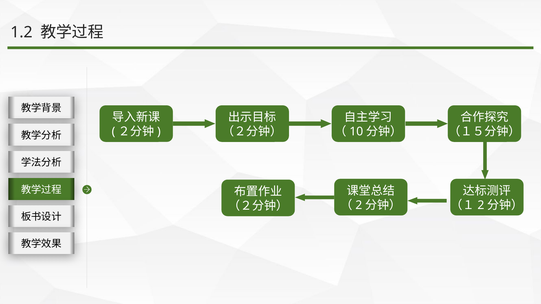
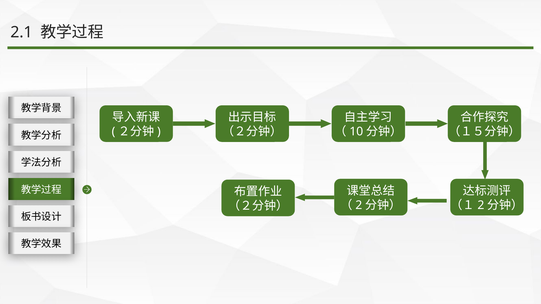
1.2: 1.2 -> 2.1
